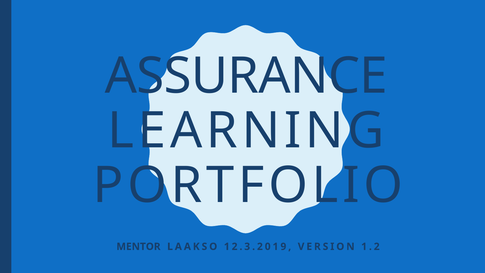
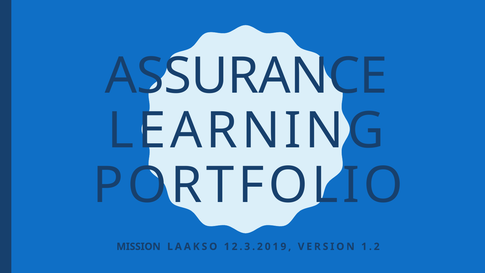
MENTOR: MENTOR -> MISSION
